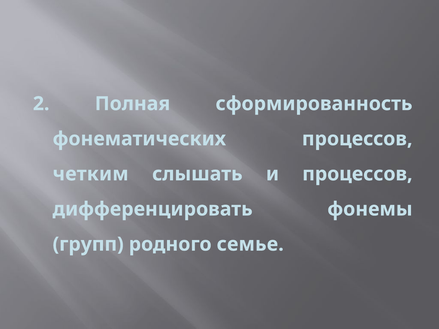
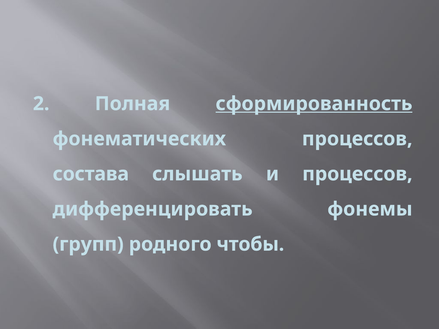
сформированность underline: none -> present
четким: четким -> состава
семье: семье -> чтобы
